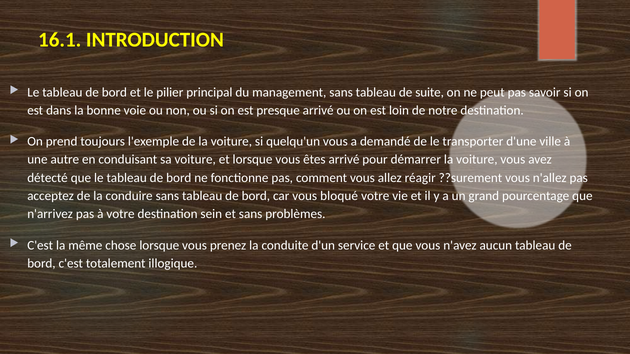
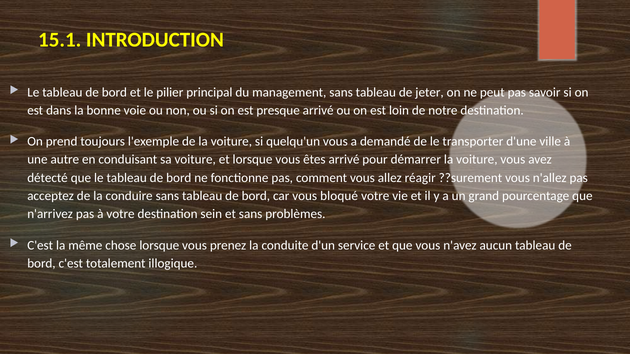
16.1: 16.1 -> 15.1
suite: suite -> jeter
